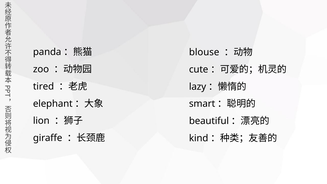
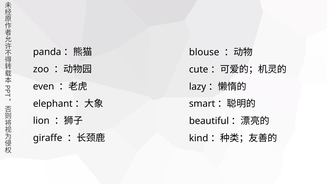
tired: tired -> even
